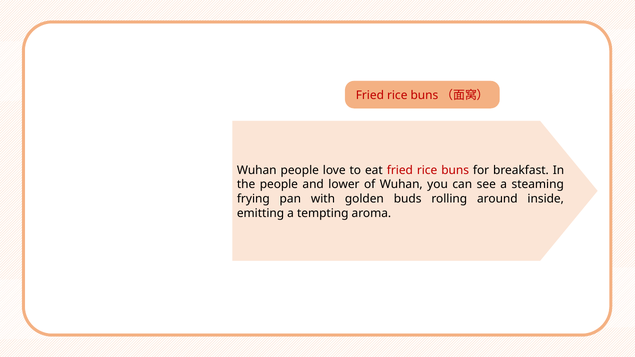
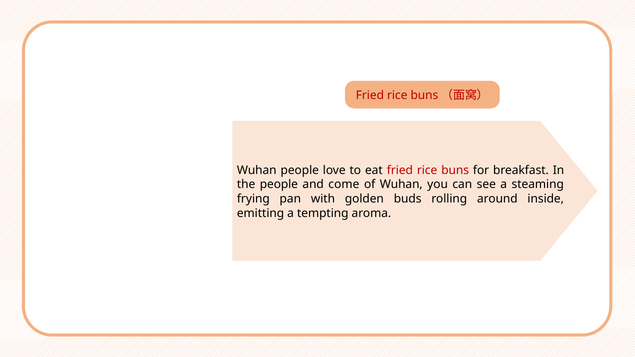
lower: lower -> come
